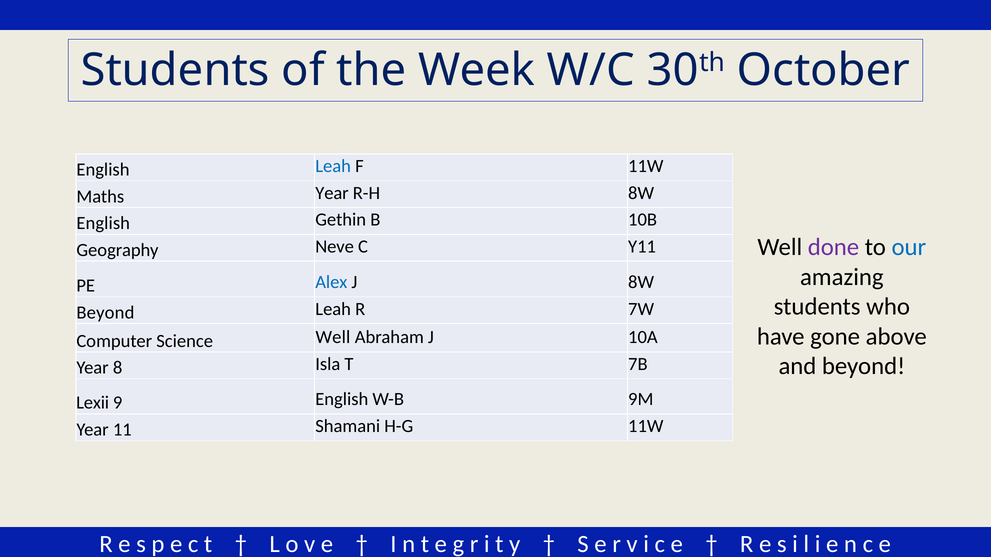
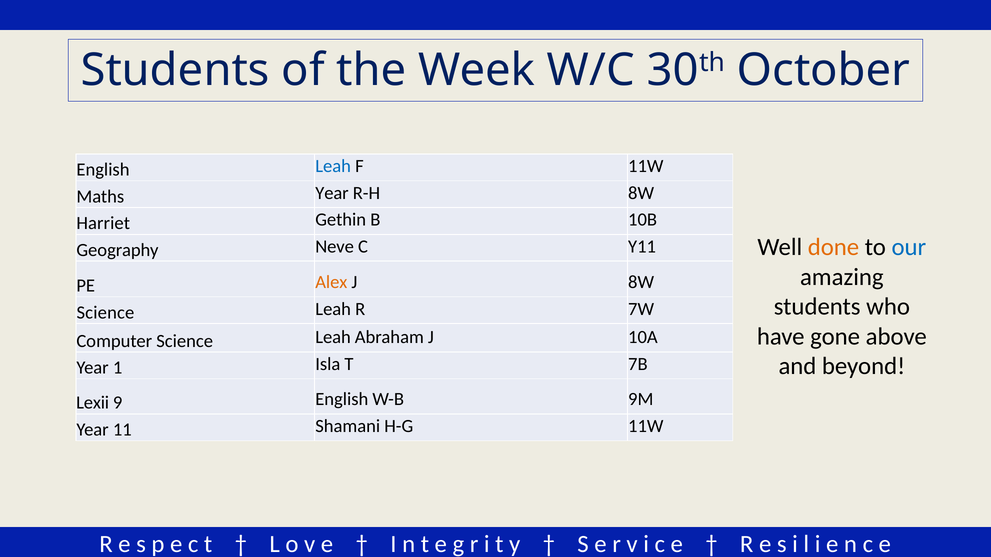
English at (103, 223): English -> Harriet
done colour: purple -> orange
Alex colour: blue -> orange
Beyond at (105, 313): Beyond -> Science
Computer Science Well: Well -> Leah
8: 8 -> 1
